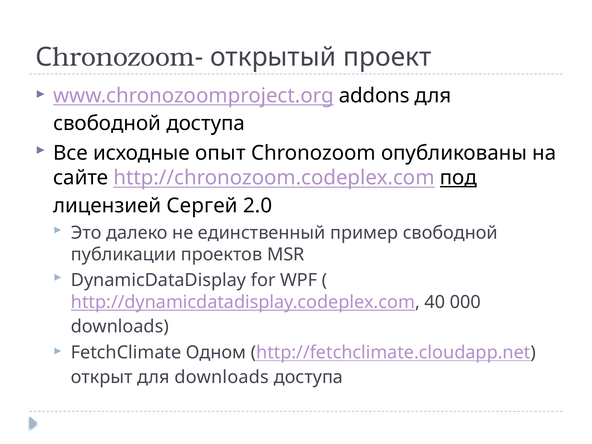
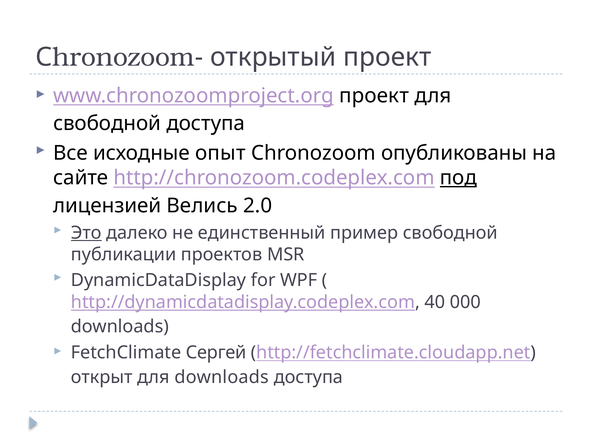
www.chronozoomproject.org addons: addons -> проект
Сергей: Сергей -> Велись
Это underline: none -> present
Одном: Одном -> Сергей
